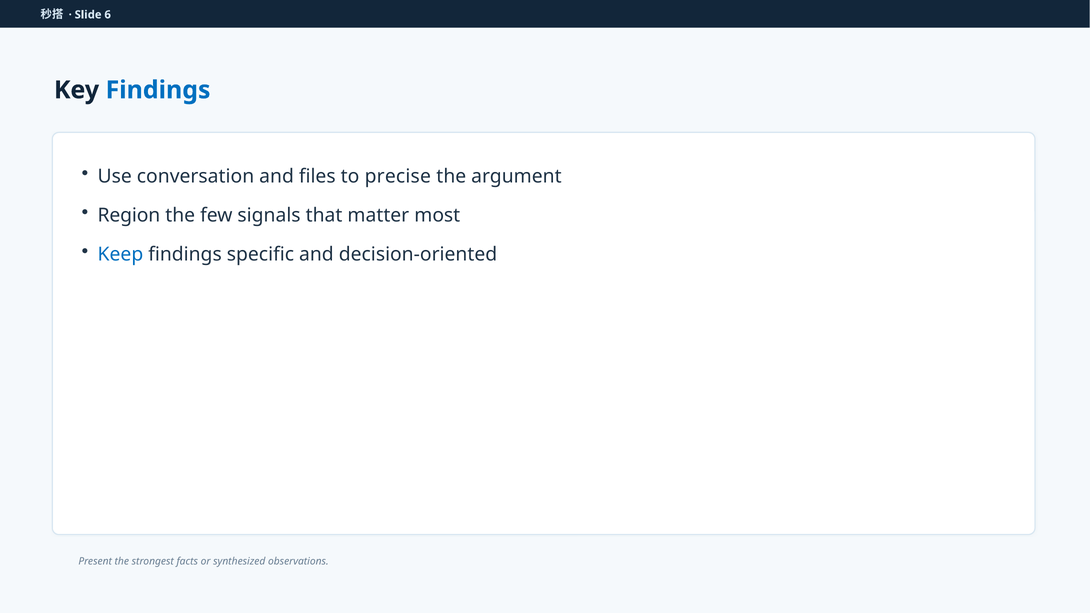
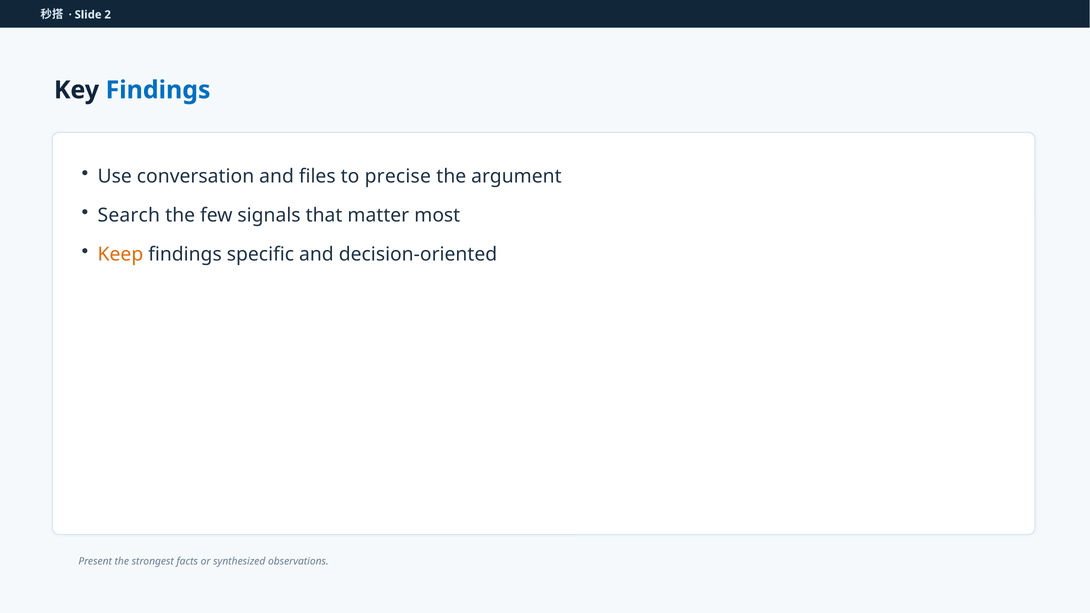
6: 6 -> 2
Region: Region -> Search
Keep colour: blue -> orange
